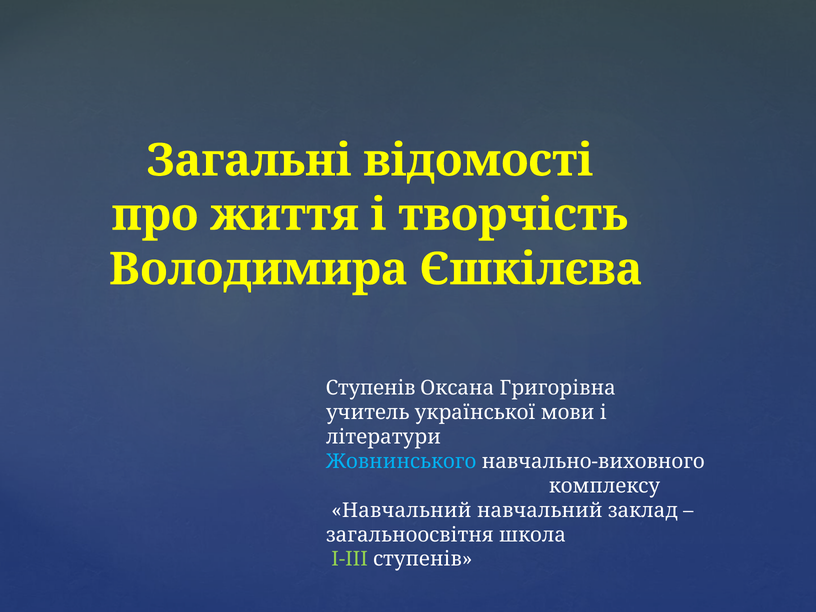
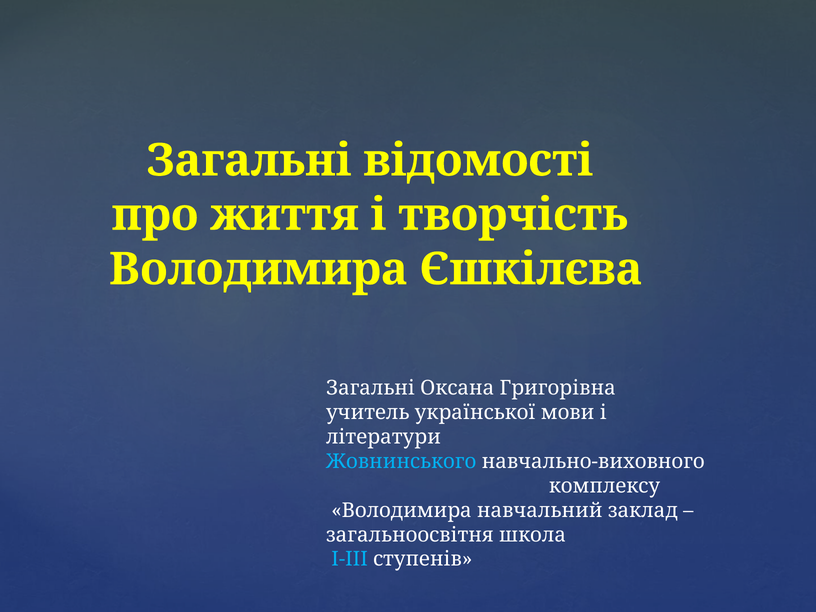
Ступенів at (371, 388): Ступенів -> Загальні
Навчальний at (401, 510): Навчальний -> Володимира
І-ІІІ colour: light green -> light blue
